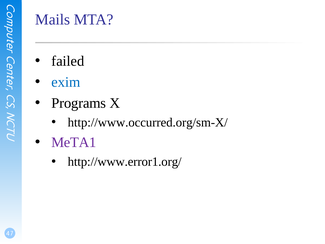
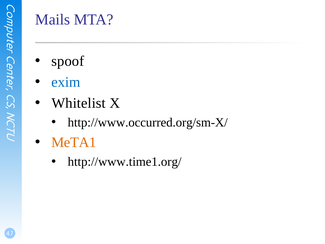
failed: failed -> spoof
Programs: Programs -> Whitelist
MeTA1 colour: purple -> orange
http://www.error1.org/: http://www.error1.org/ -> http://www.time1.org/
